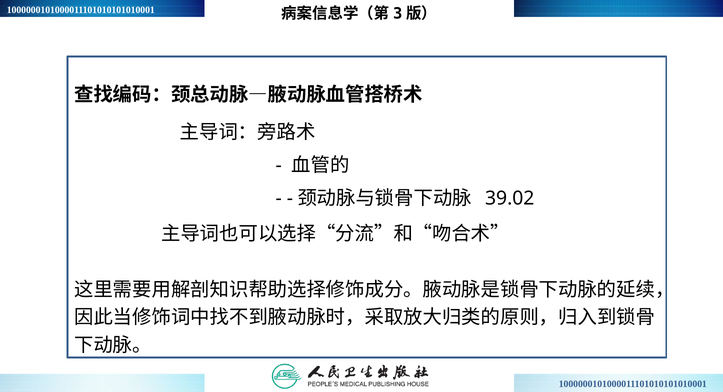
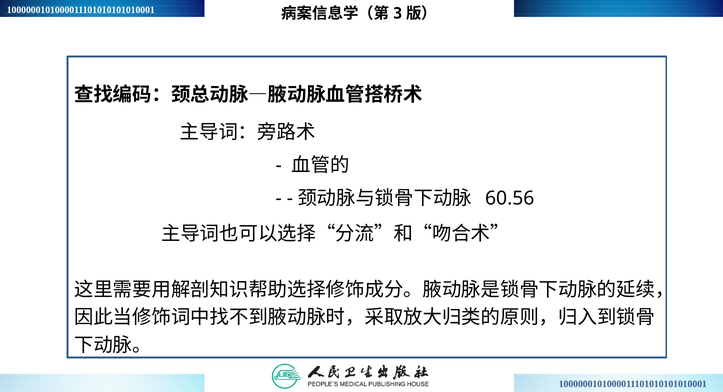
39.02: 39.02 -> 60.56
